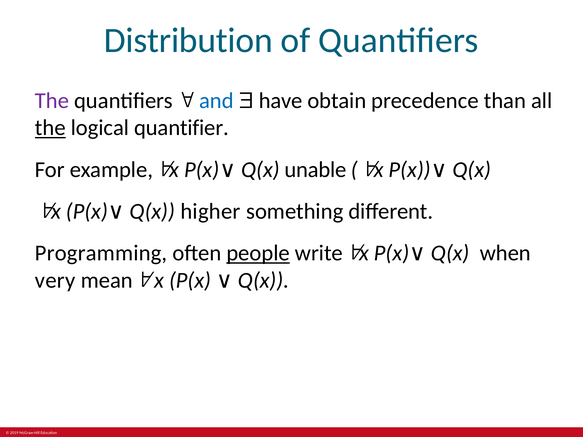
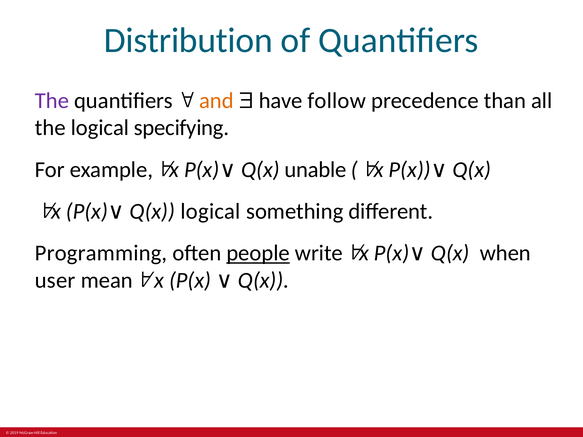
and colour: blue -> orange
obtain: obtain -> follow
the at (50, 128) underline: present -> none
quantifier: quantifier -> specifying
Q(x higher: higher -> logical
very: very -> user
